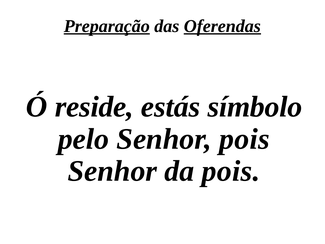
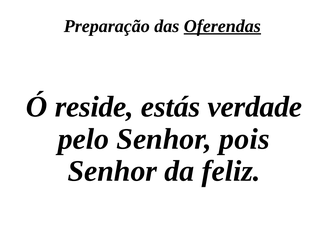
Preparação underline: present -> none
símbolo: símbolo -> verdade
da pois: pois -> feliz
